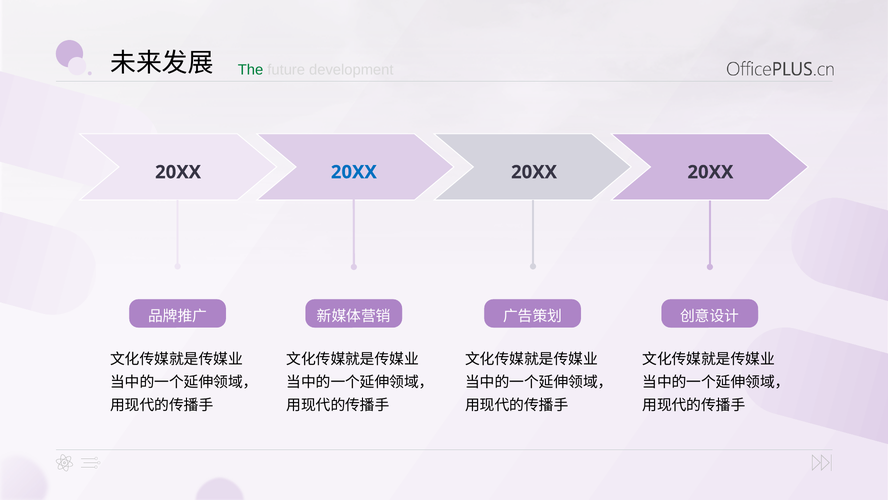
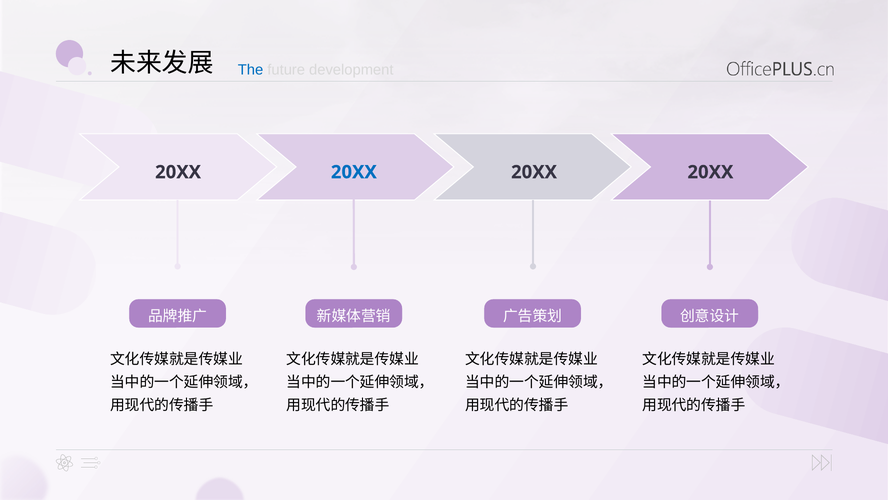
The colour: green -> blue
